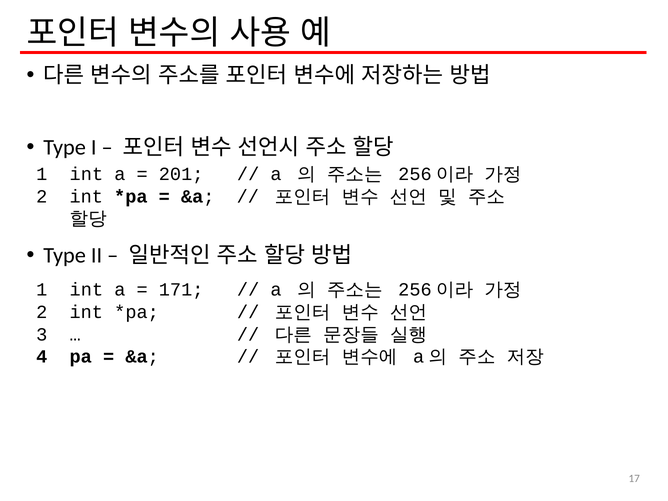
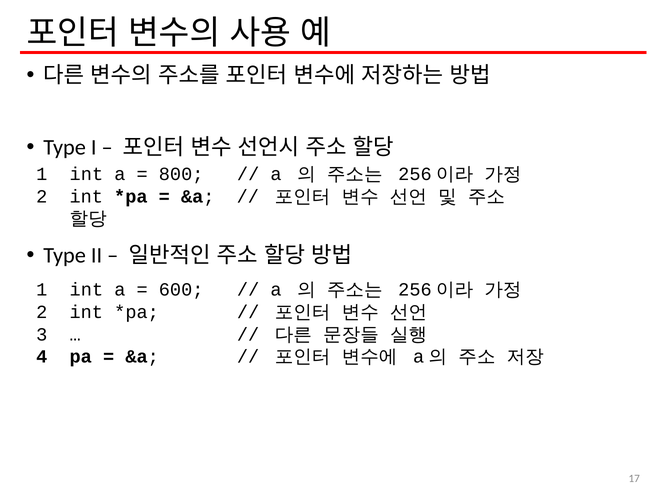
201: 201 -> 800
171: 171 -> 600
